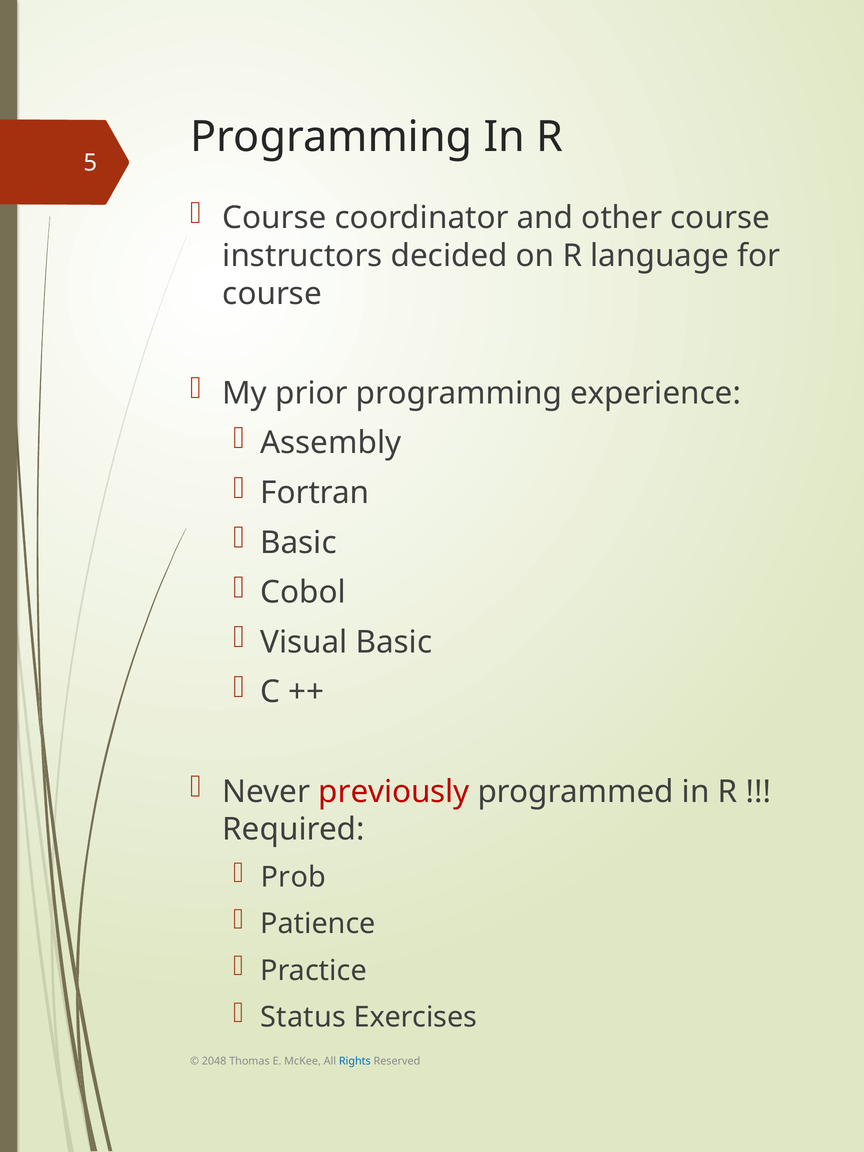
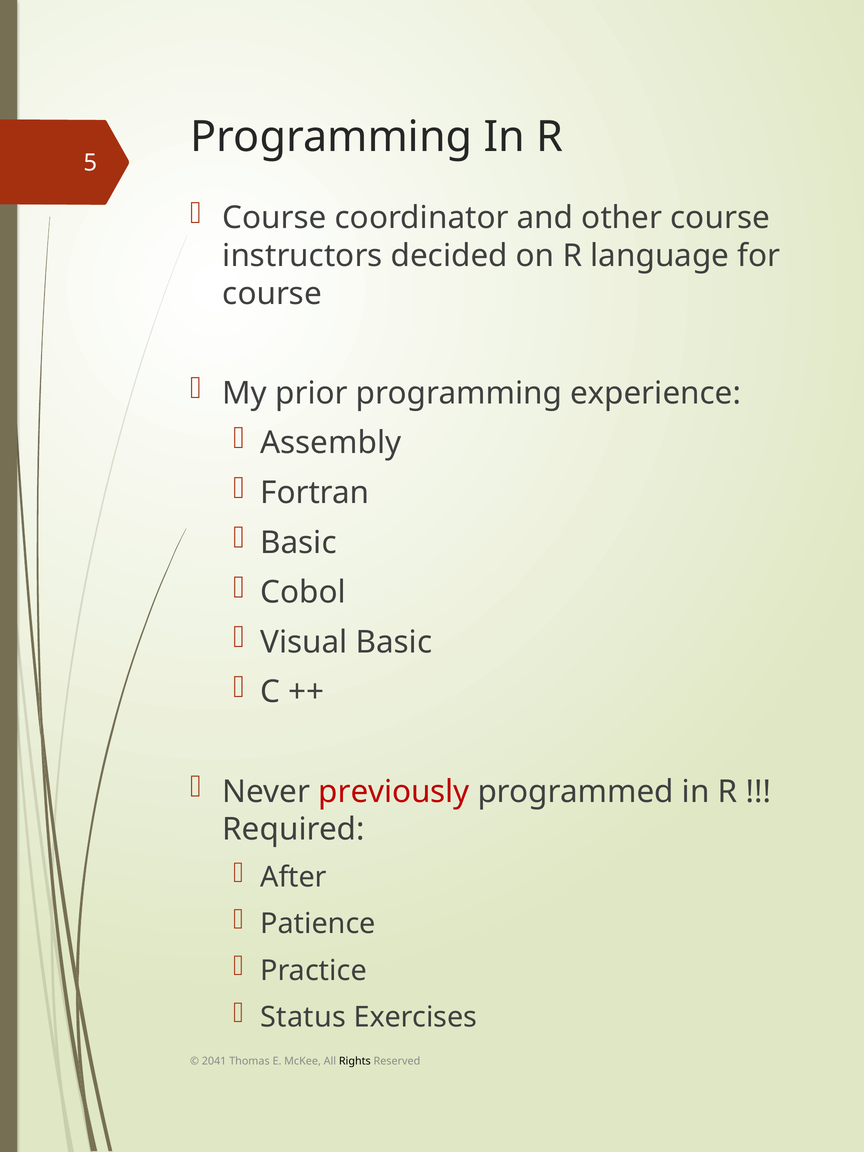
Prob: Prob -> After
2048: 2048 -> 2041
Rights colour: blue -> black
